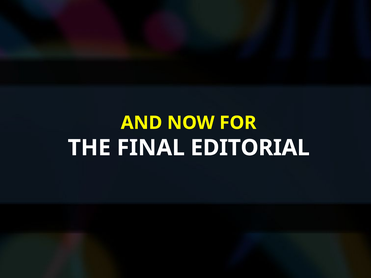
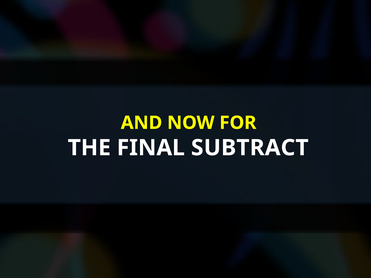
EDITORIAL: EDITORIAL -> SUBTRACT
